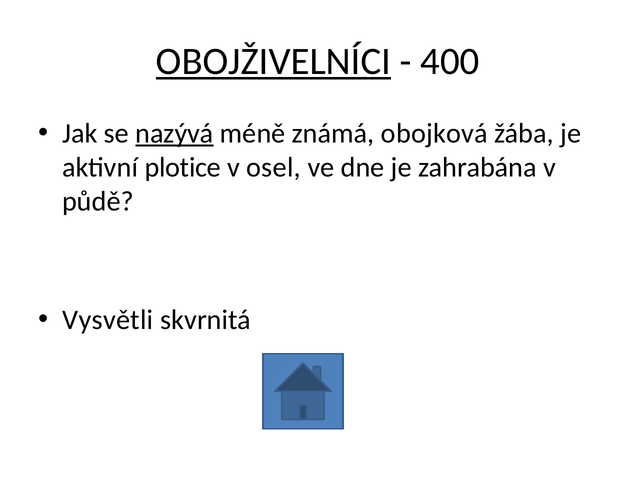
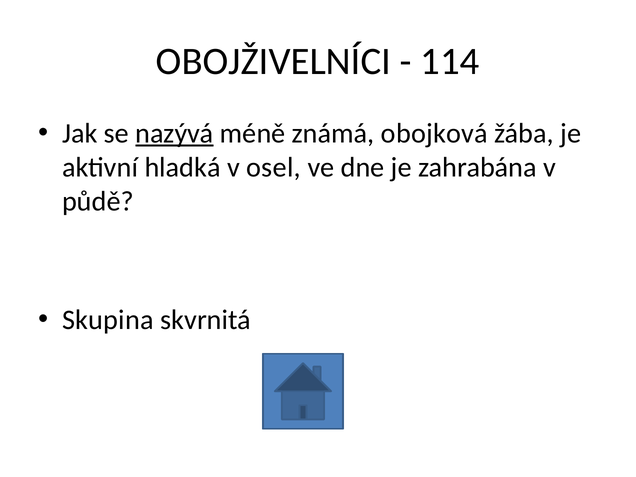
OBOJŽIVELNÍCI underline: present -> none
400: 400 -> 114
plotice: plotice -> hladká
Vysvětli: Vysvětli -> Skupina
